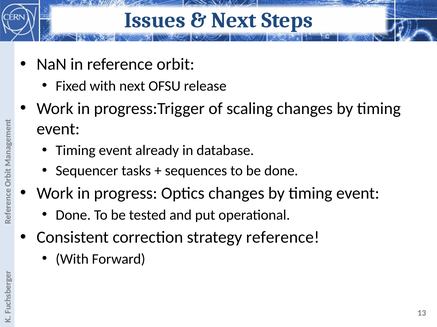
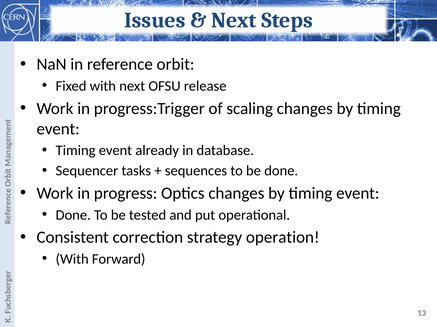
strategy reference: reference -> operation
